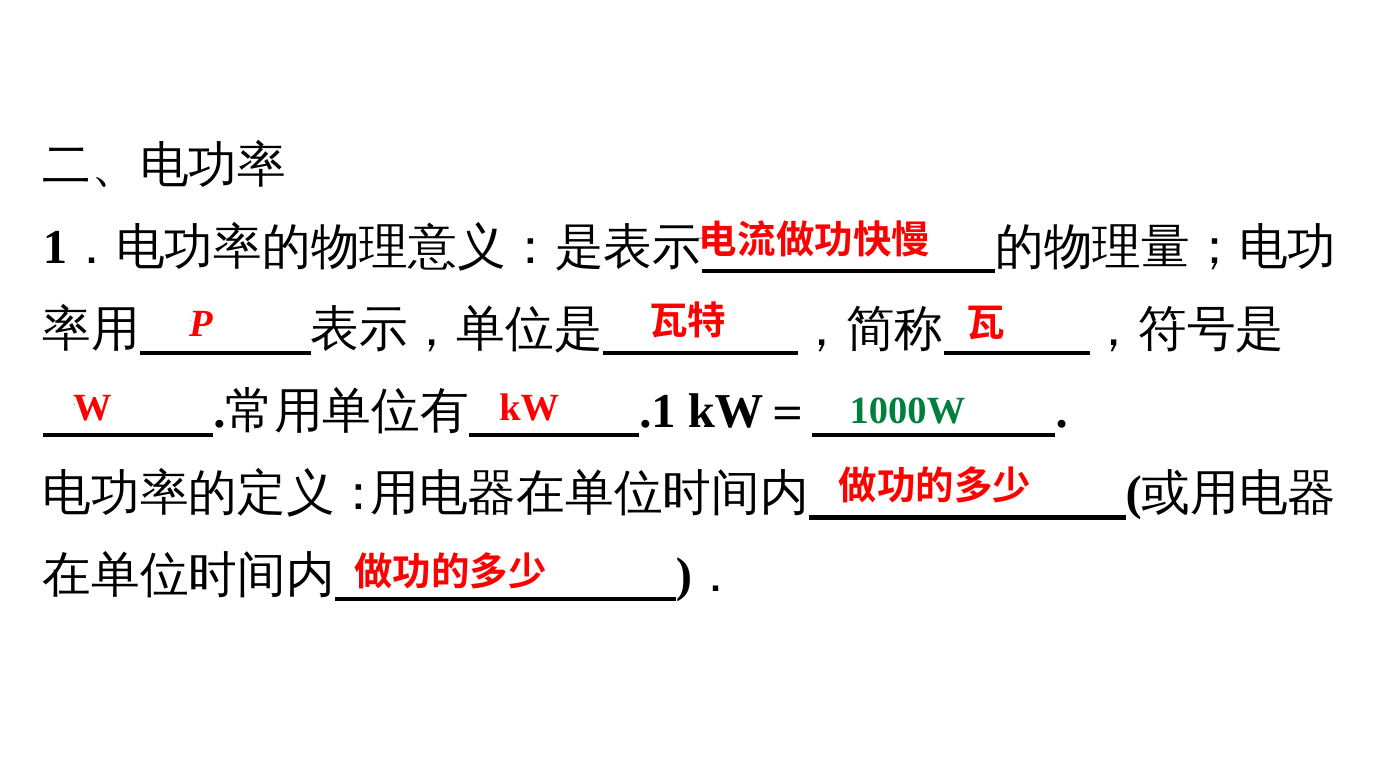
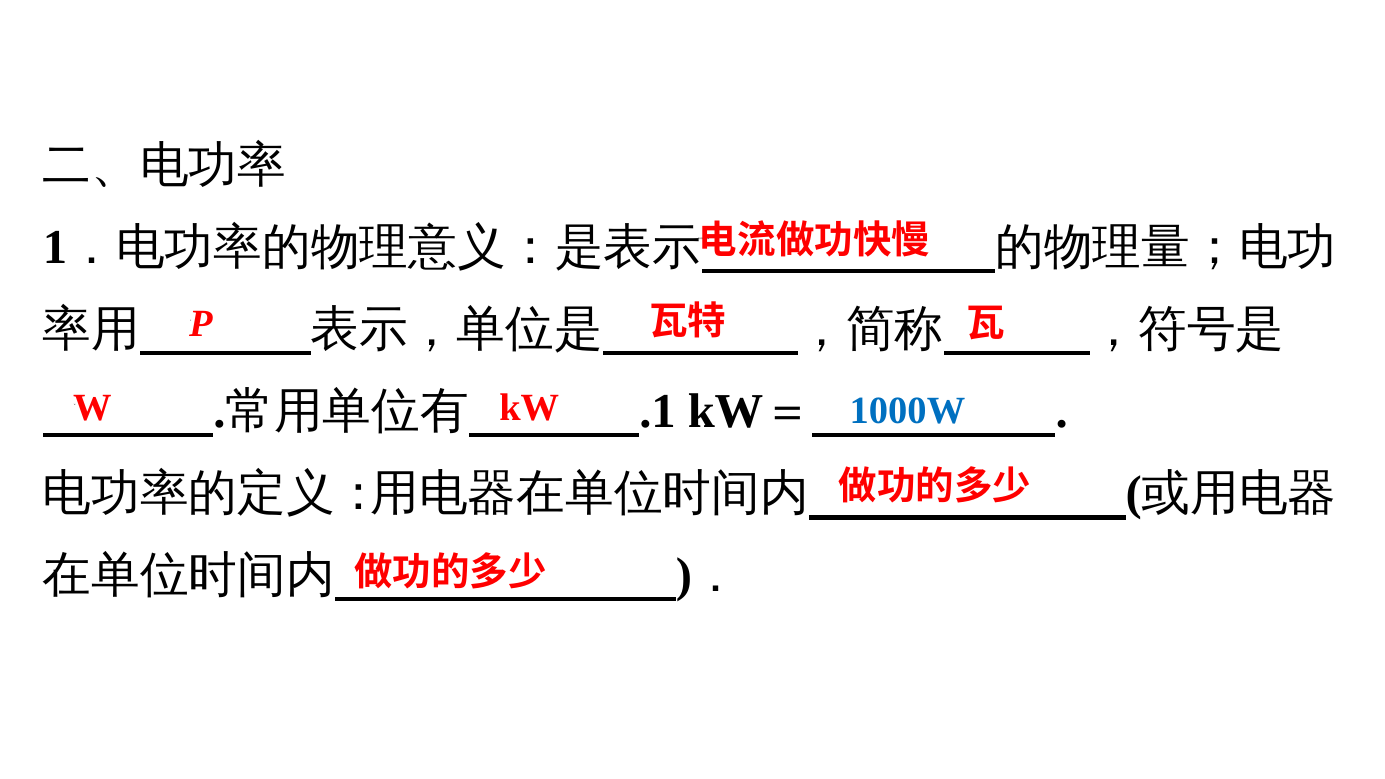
1000W colour: green -> blue
